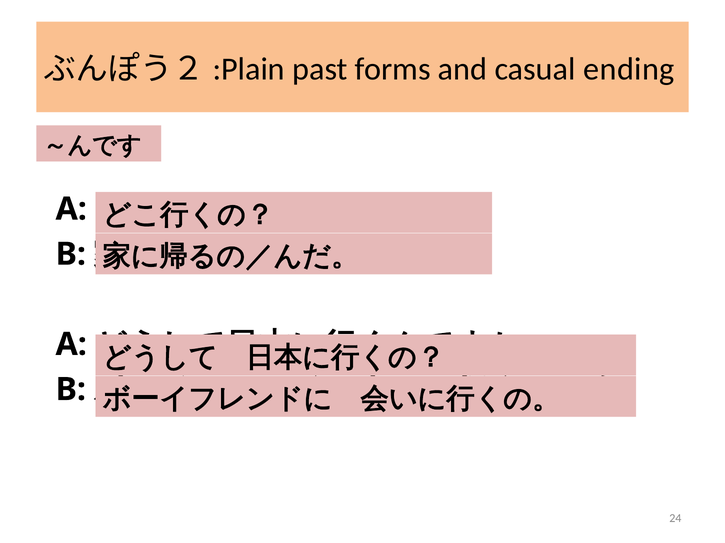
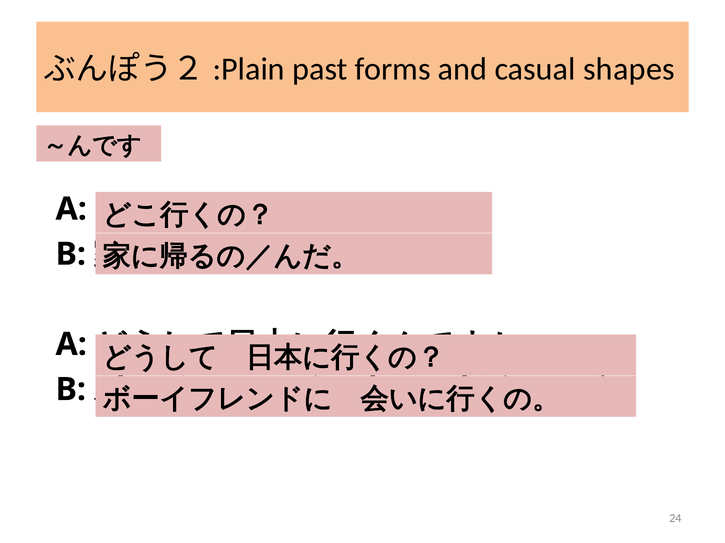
ending: ending -> shapes
